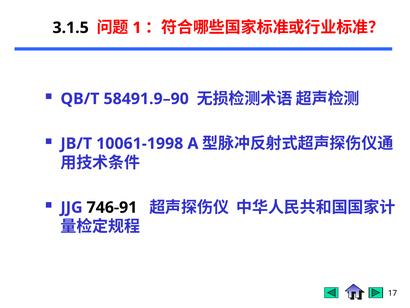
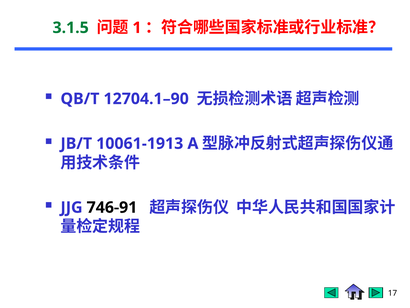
3.1.5 colour: black -> green
58491.9–90: 58491.9–90 -> 12704.1–90
10061-1998: 10061-1998 -> 10061-1913
